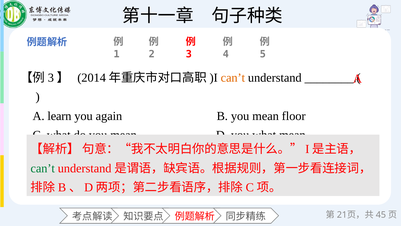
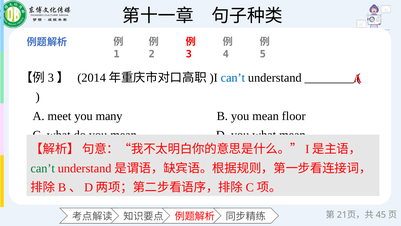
can’t at (233, 78) colour: orange -> blue
learn: learn -> meet
again: again -> many
